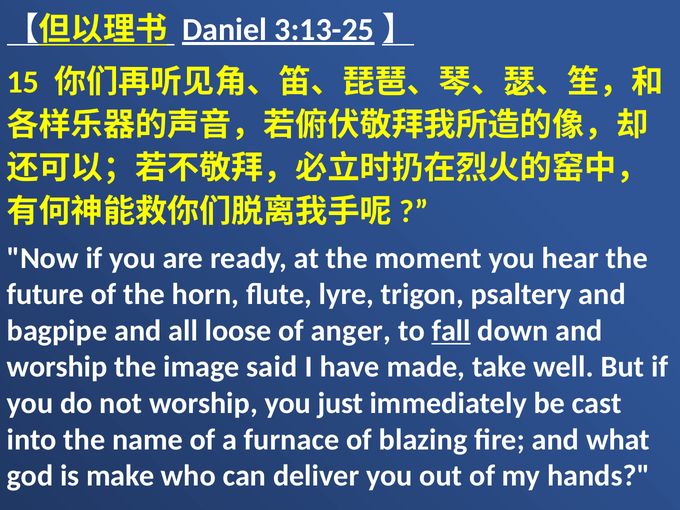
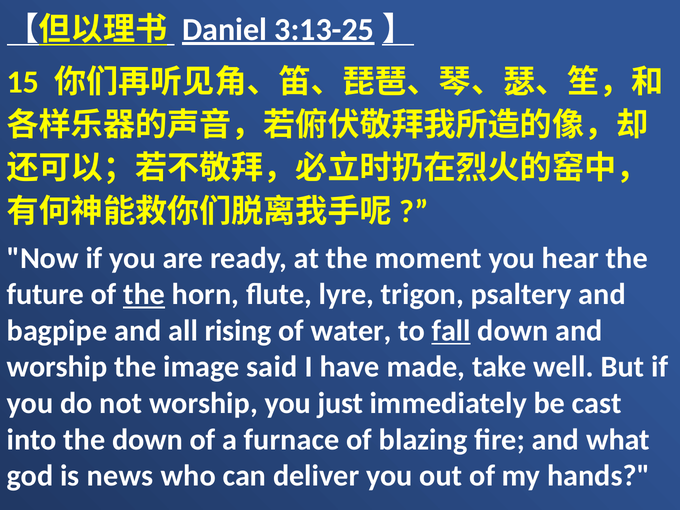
the at (144, 294) underline: none -> present
loose: loose -> rising
anger: anger -> water
the name: name -> down
make: make -> news
